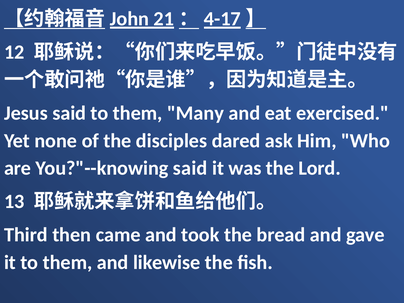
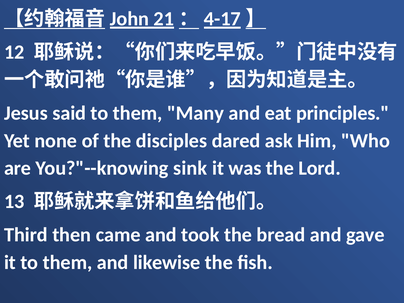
exercised: exercised -> principles
You?"--knowing said: said -> sink
